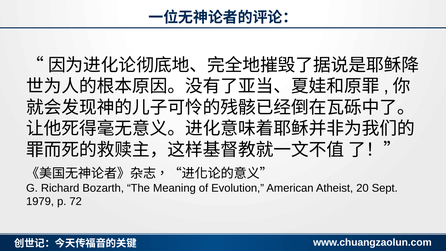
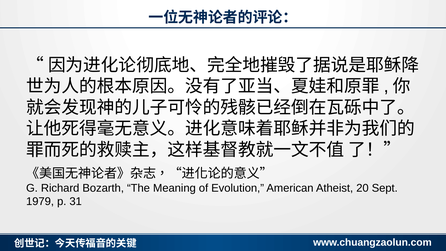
72: 72 -> 31
